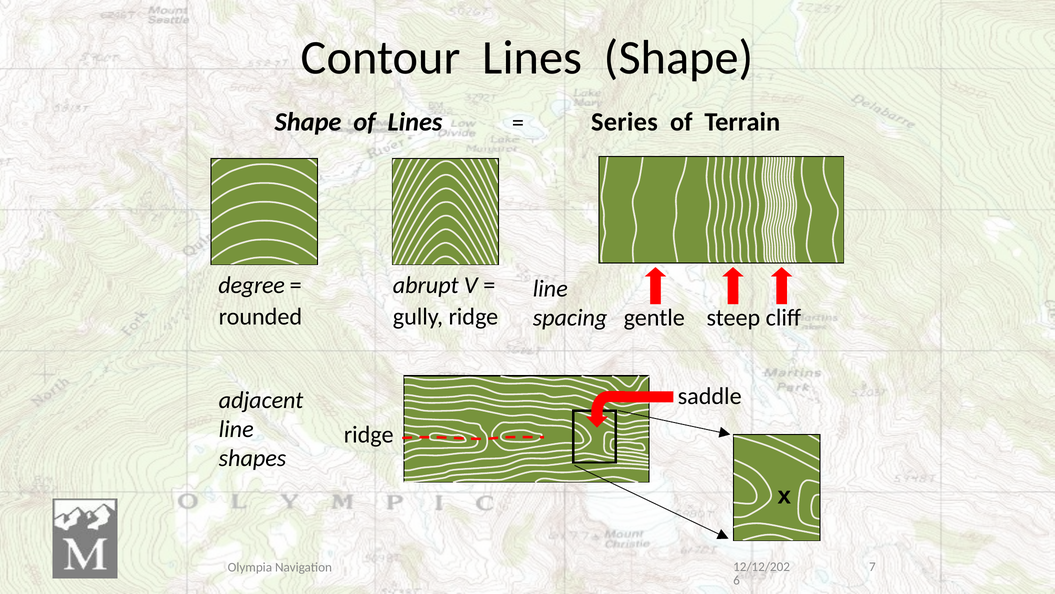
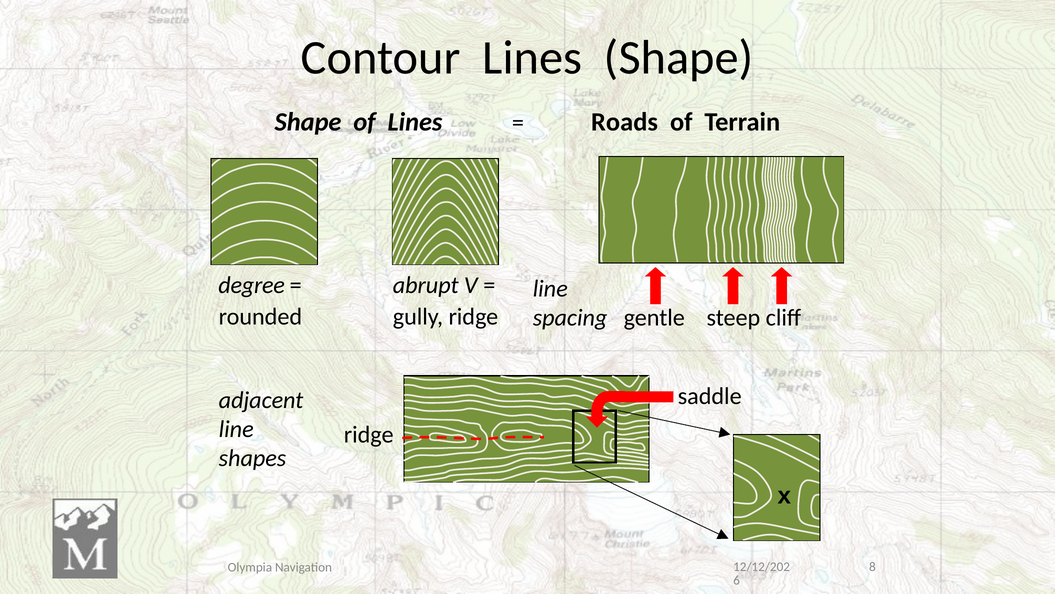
Series: Series -> Roads
7: 7 -> 8
